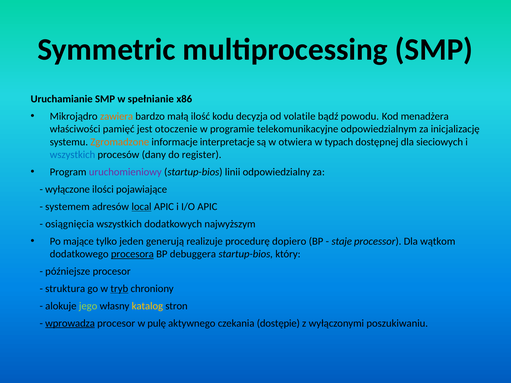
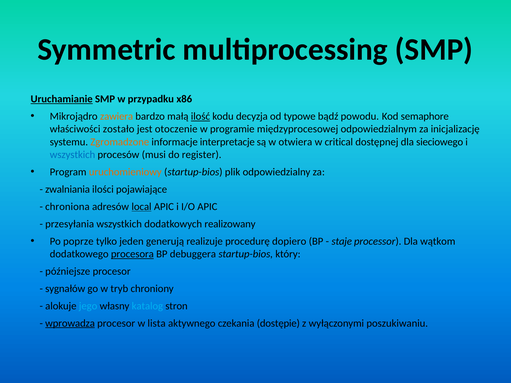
Uruchamianie underline: none -> present
spełnianie: spełnianie -> przypadku
ilość underline: none -> present
volatile: volatile -> typowe
menadżera: menadżera -> semaphore
pamięć: pamięć -> zostało
telekomunikacyjne: telekomunikacyjne -> międzyprocesowej
typach: typach -> critical
sieciowych: sieciowych -> sieciowego
dany: dany -> musi
uruchomieniowy colour: purple -> orange
linii: linii -> plik
wyłączone: wyłączone -> zwalniania
systemem: systemem -> chroniona
osiągnięcia: osiągnięcia -> przesyłania
najwyższym: najwyższym -> realizowany
mające: mające -> poprze
struktura: struktura -> sygnałów
tryb underline: present -> none
jego colour: light green -> light blue
katalog colour: yellow -> light blue
pulę: pulę -> lista
